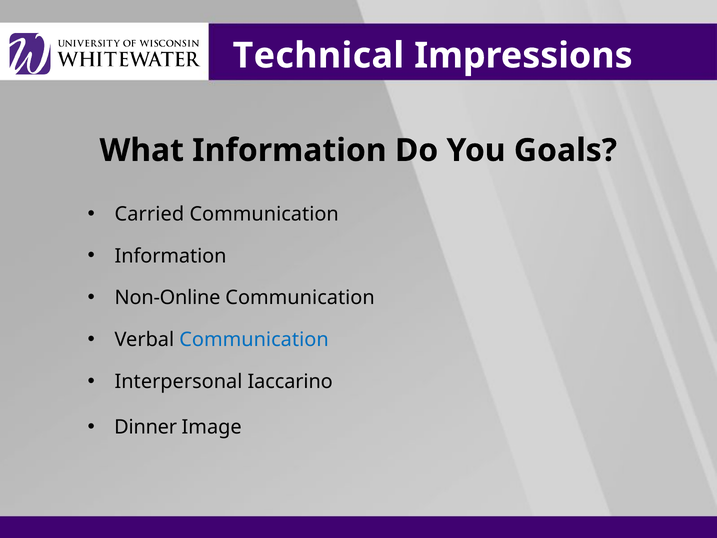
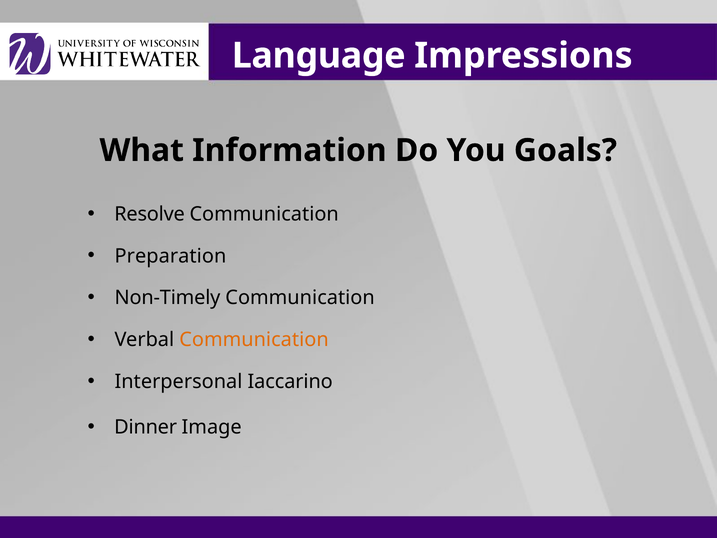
Technical: Technical -> Language
Carried: Carried -> Resolve
Information at (171, 256): Information -> Preparation
Non-Online: Non-Online -> Non-Timely
Communication at (254, 340) colour: blue -> orange
